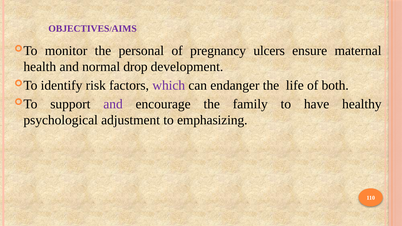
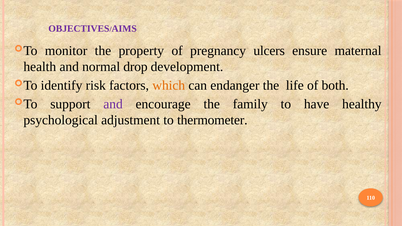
personal: personal -> property
which colour: purple -> orange
emphasizing: emphasizing -> thermometer
